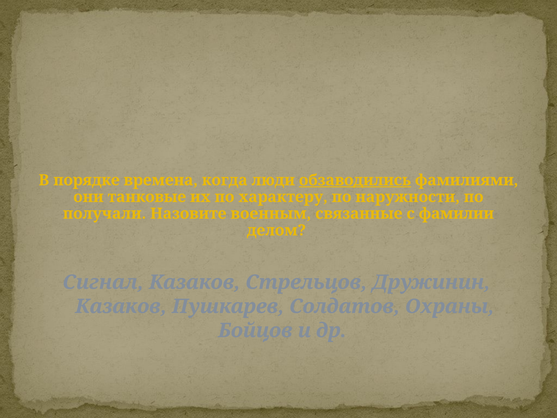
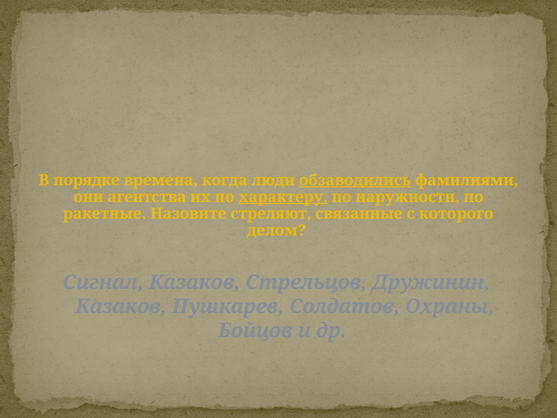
танковые: танковые -> агентства
характеру underline: none -> present
получали: получали -> ракетные
военным: военным -> стреляют
фамилии: фамилии -> которого
